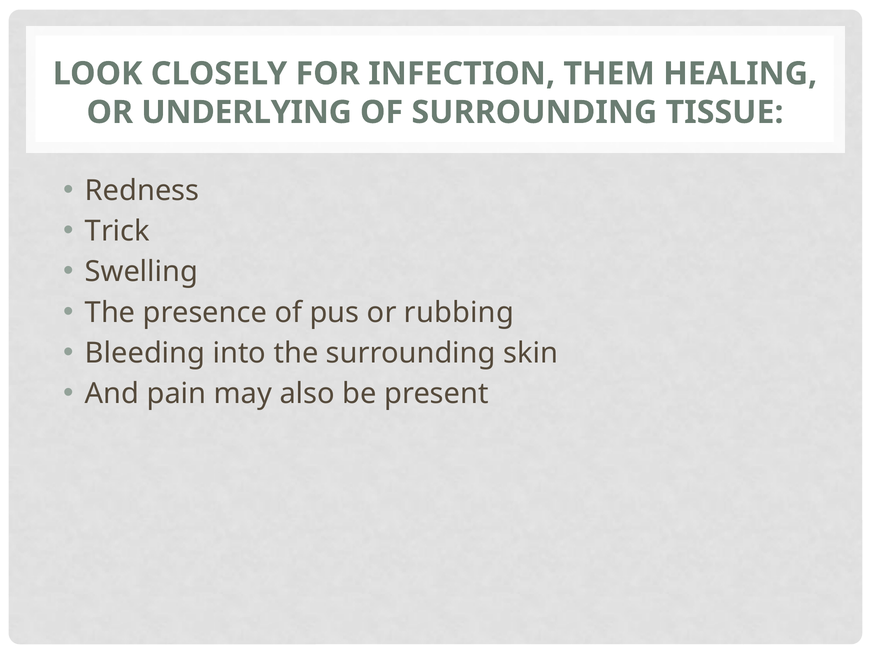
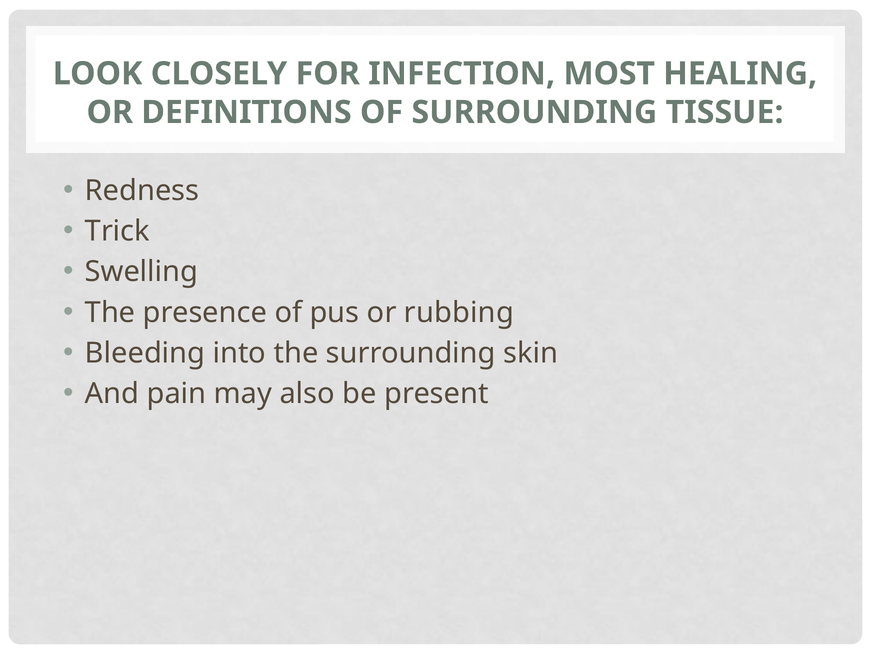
THEM: THEM -> MOST
UNDERLYING: UNDERLYING -> DEFINITIONS
